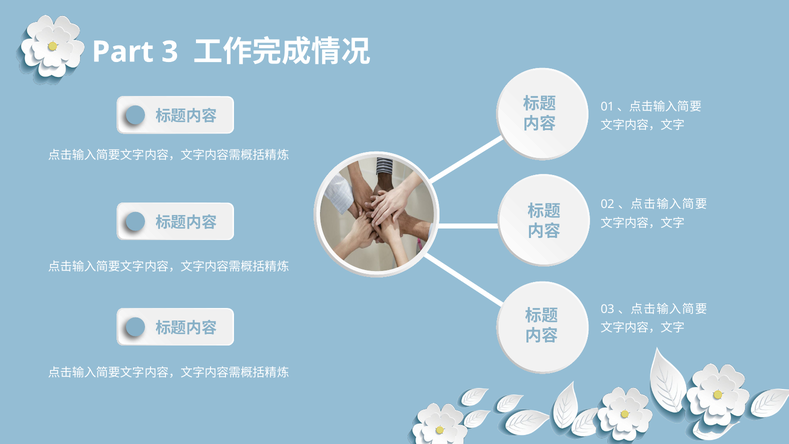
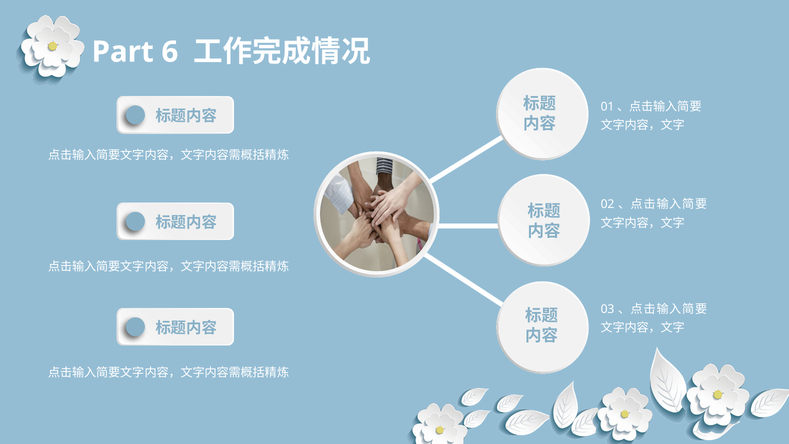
3: 3 -> 6
